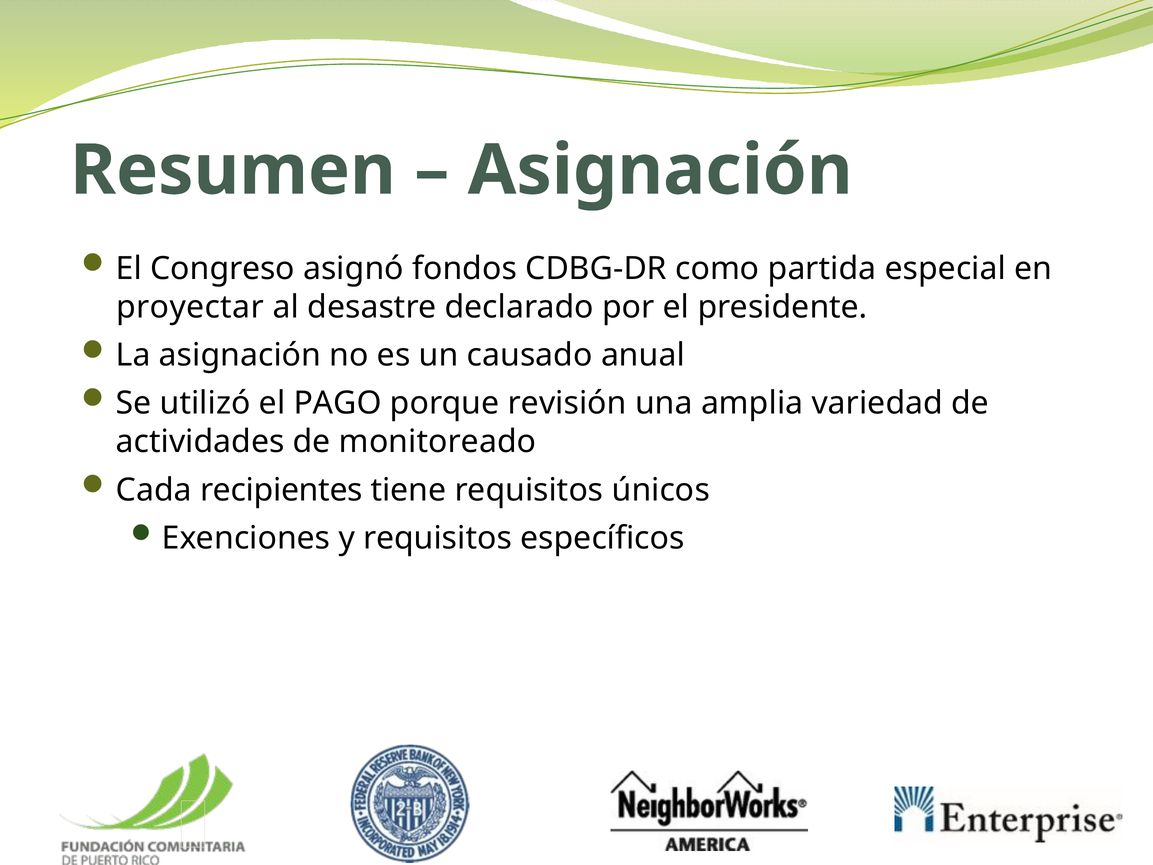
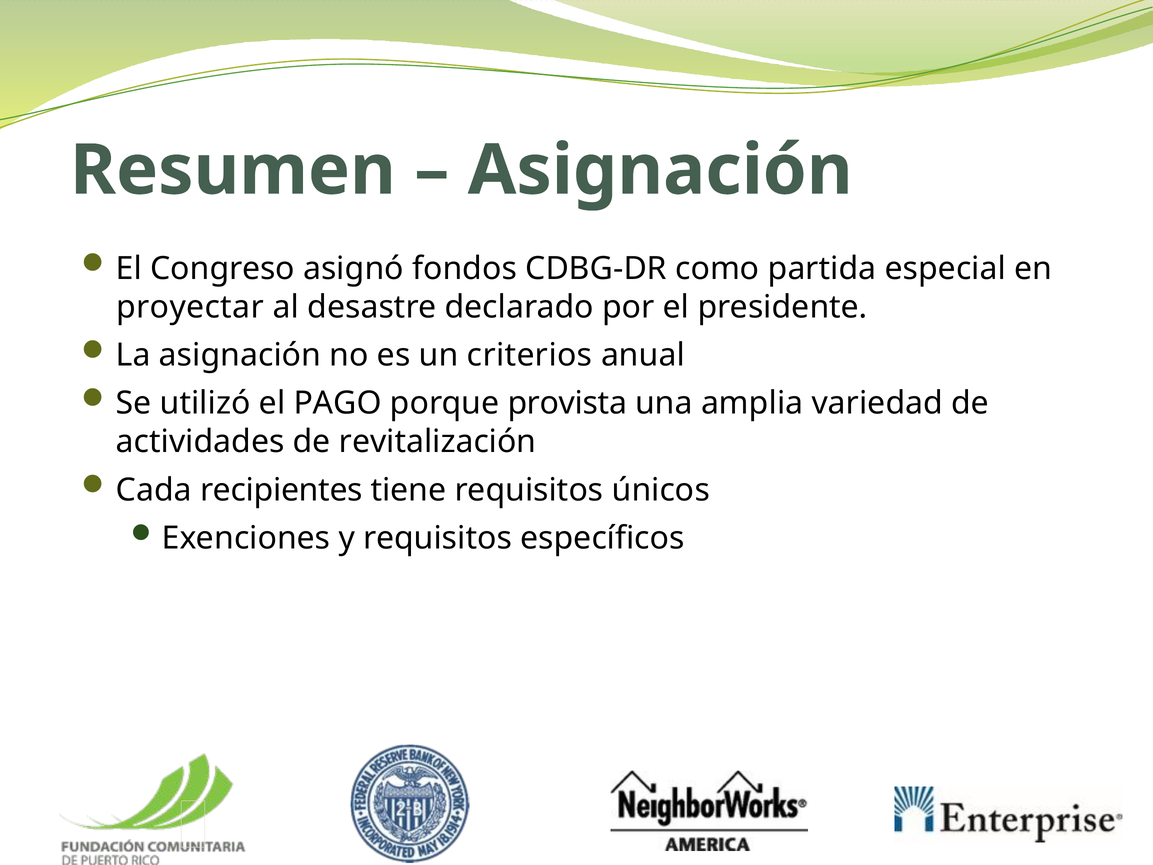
causado: causado -> criterios
revisión: revisión -> provista
monitoreado: monitoreado -> revitalización
